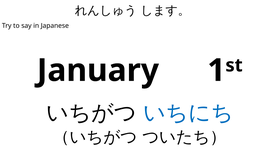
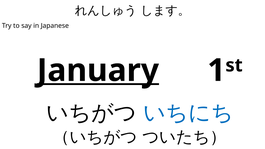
January underline: none -> present
